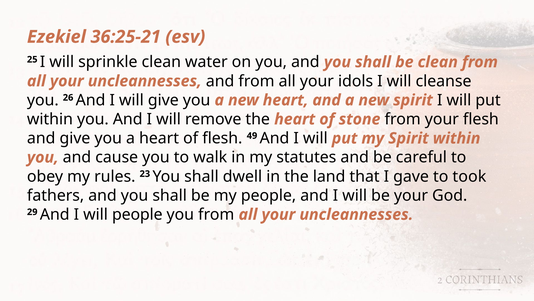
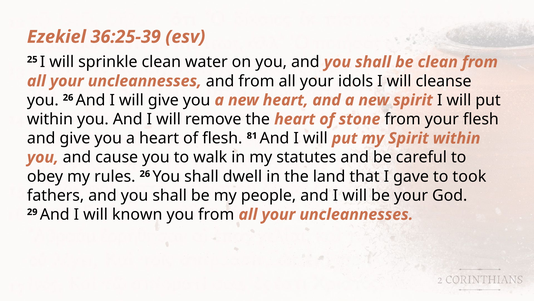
36:25-21: 36:25-21 -> 36:25-39
49: 49 -> 81
rules 23: 23 -> 26
will people: people -> known
